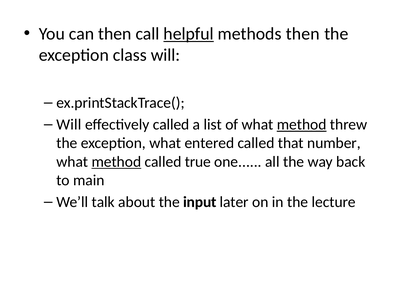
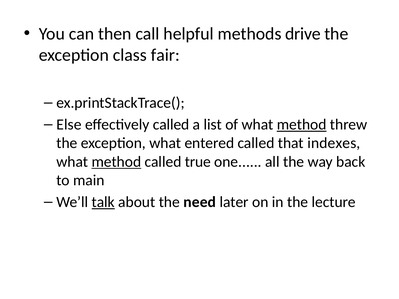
helpful underline: present -> none
methods then: then -> drive
class will: will -> fair
Will at (69, 125): Will -> Else
number: number -> indexes
talk underline: none -> present
input: input -> need
